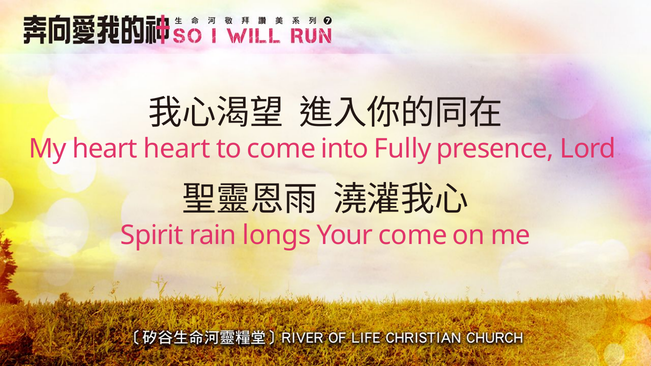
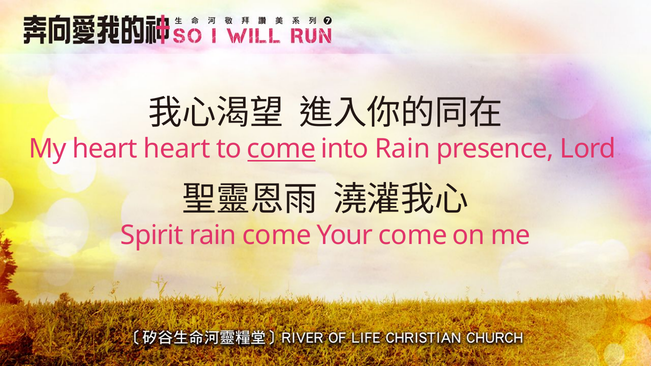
come at (281, 149) underline: none -> present
into Fully: Fully -> Rain
rain longs: longs -> come
